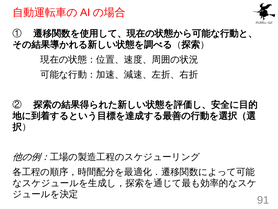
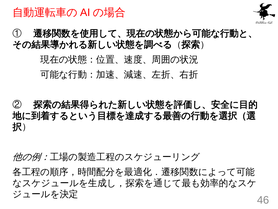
91: 91 -> 46
